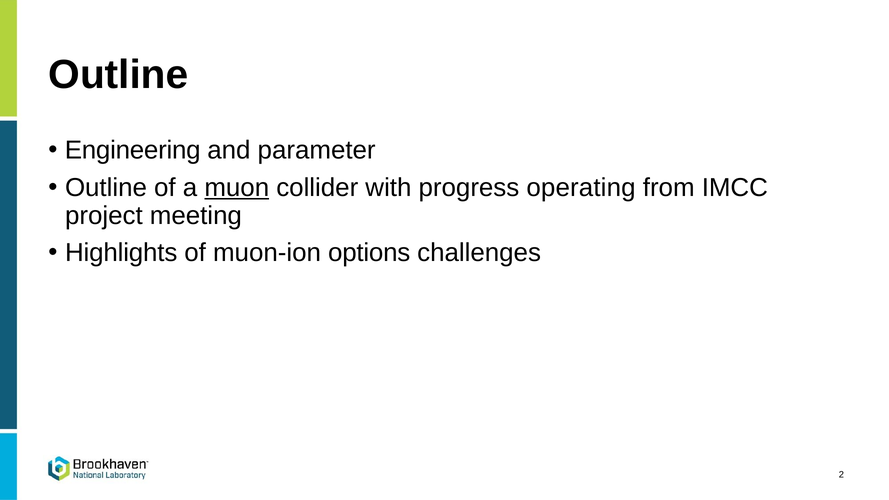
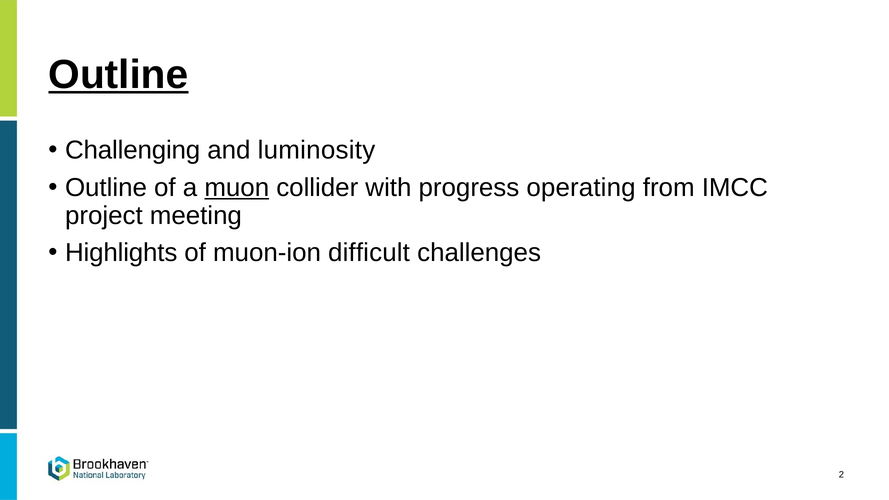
Outline at (118, 75) underline: none -> present
Engineering: Engineering -> Challenging
parameter: parameter -> luminosity
options: options -> difficult
